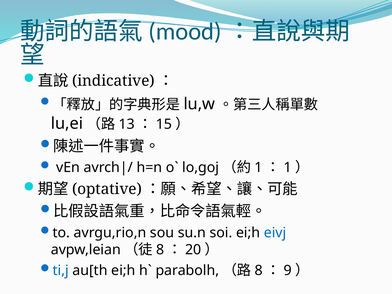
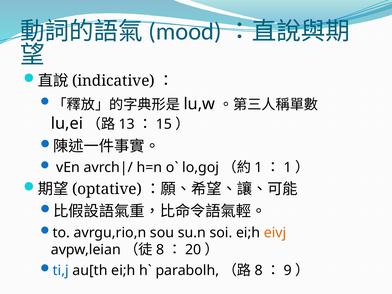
eivj colour: blue -> orange
